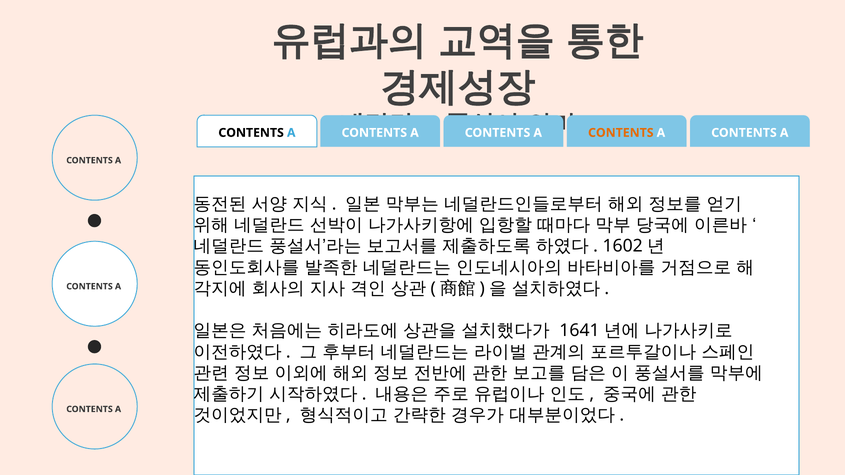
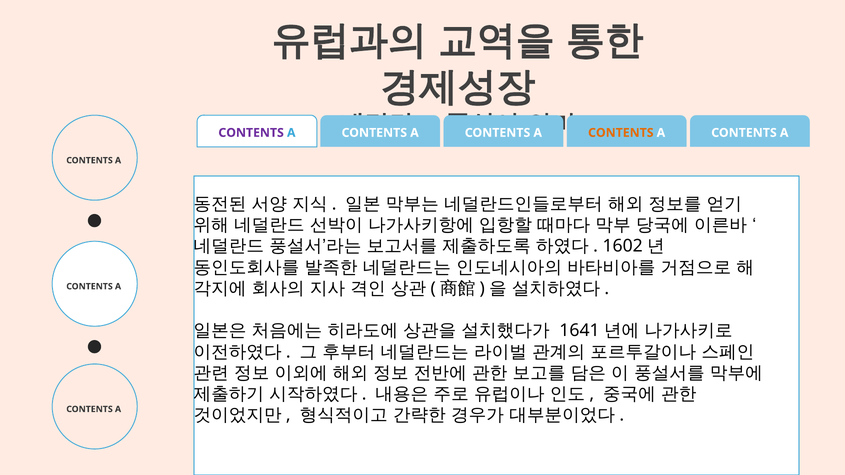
CONTENTS at (251, 133) colour: black -> purple
